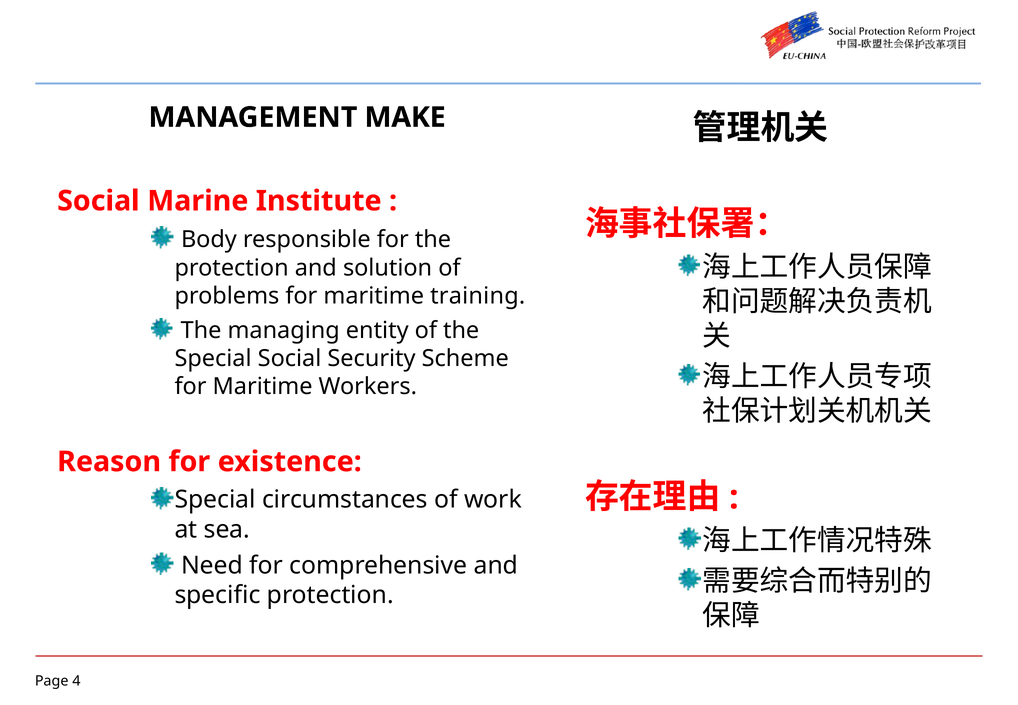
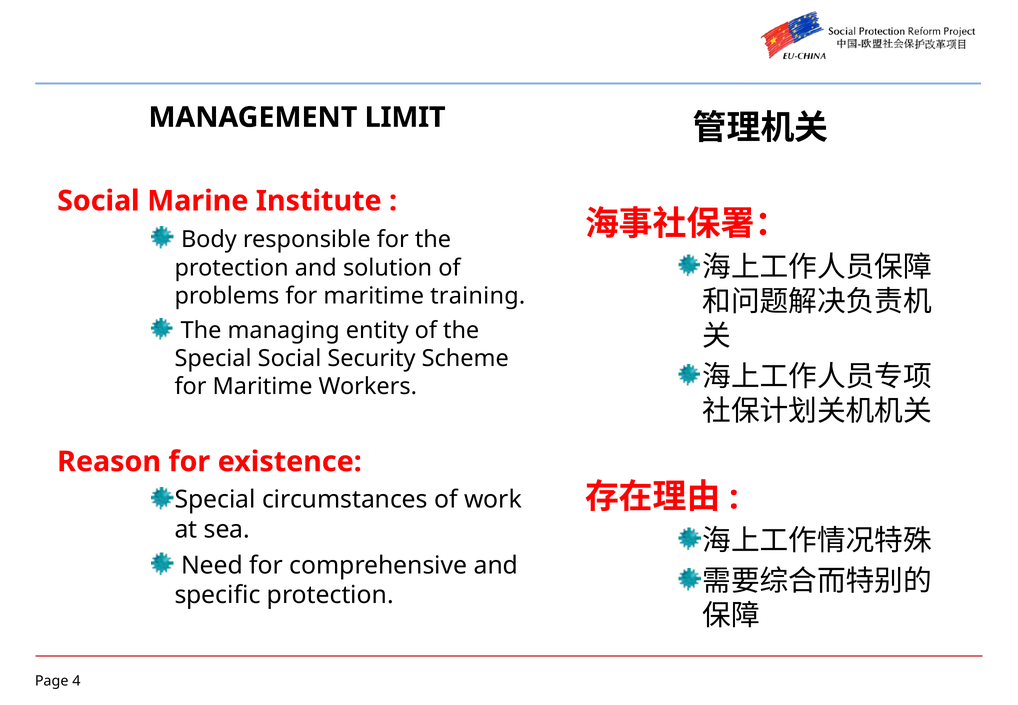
MAKE: MAKE -> LIMIT
